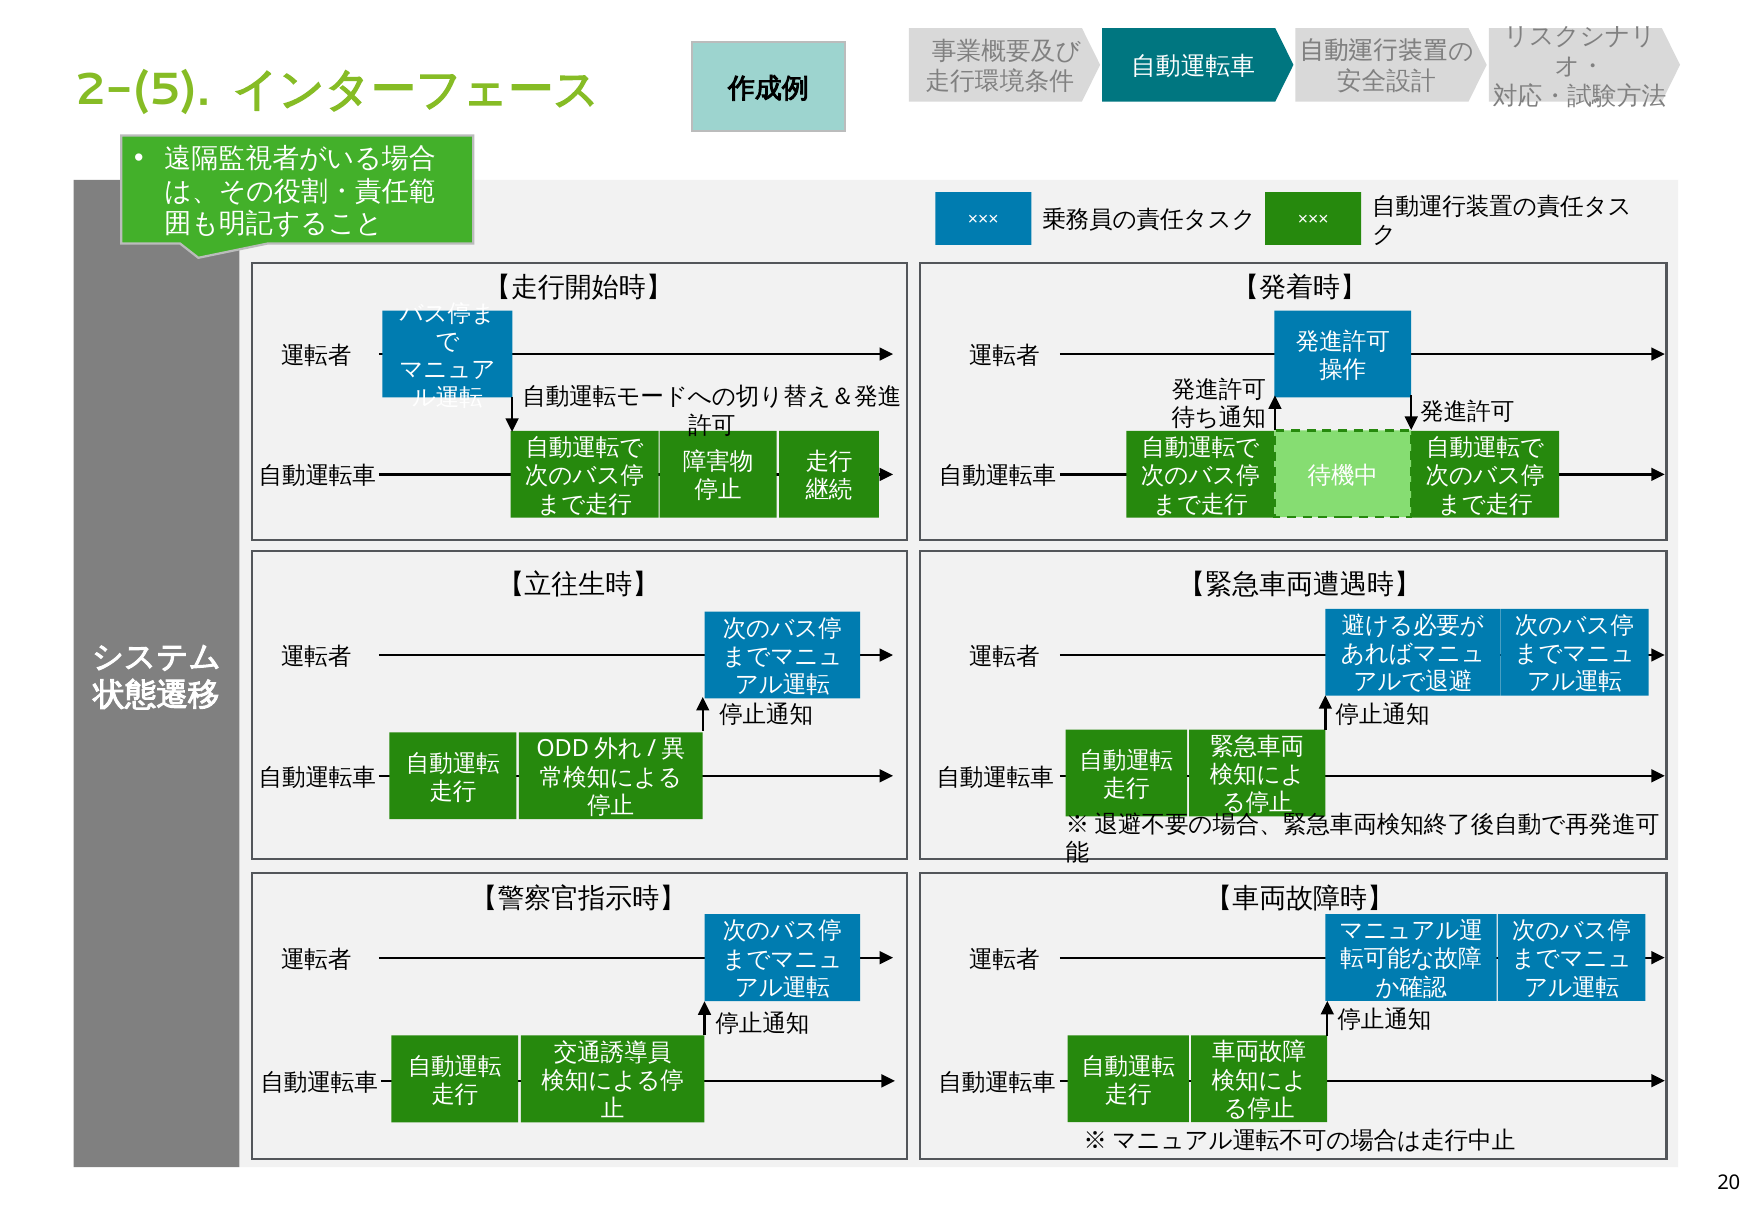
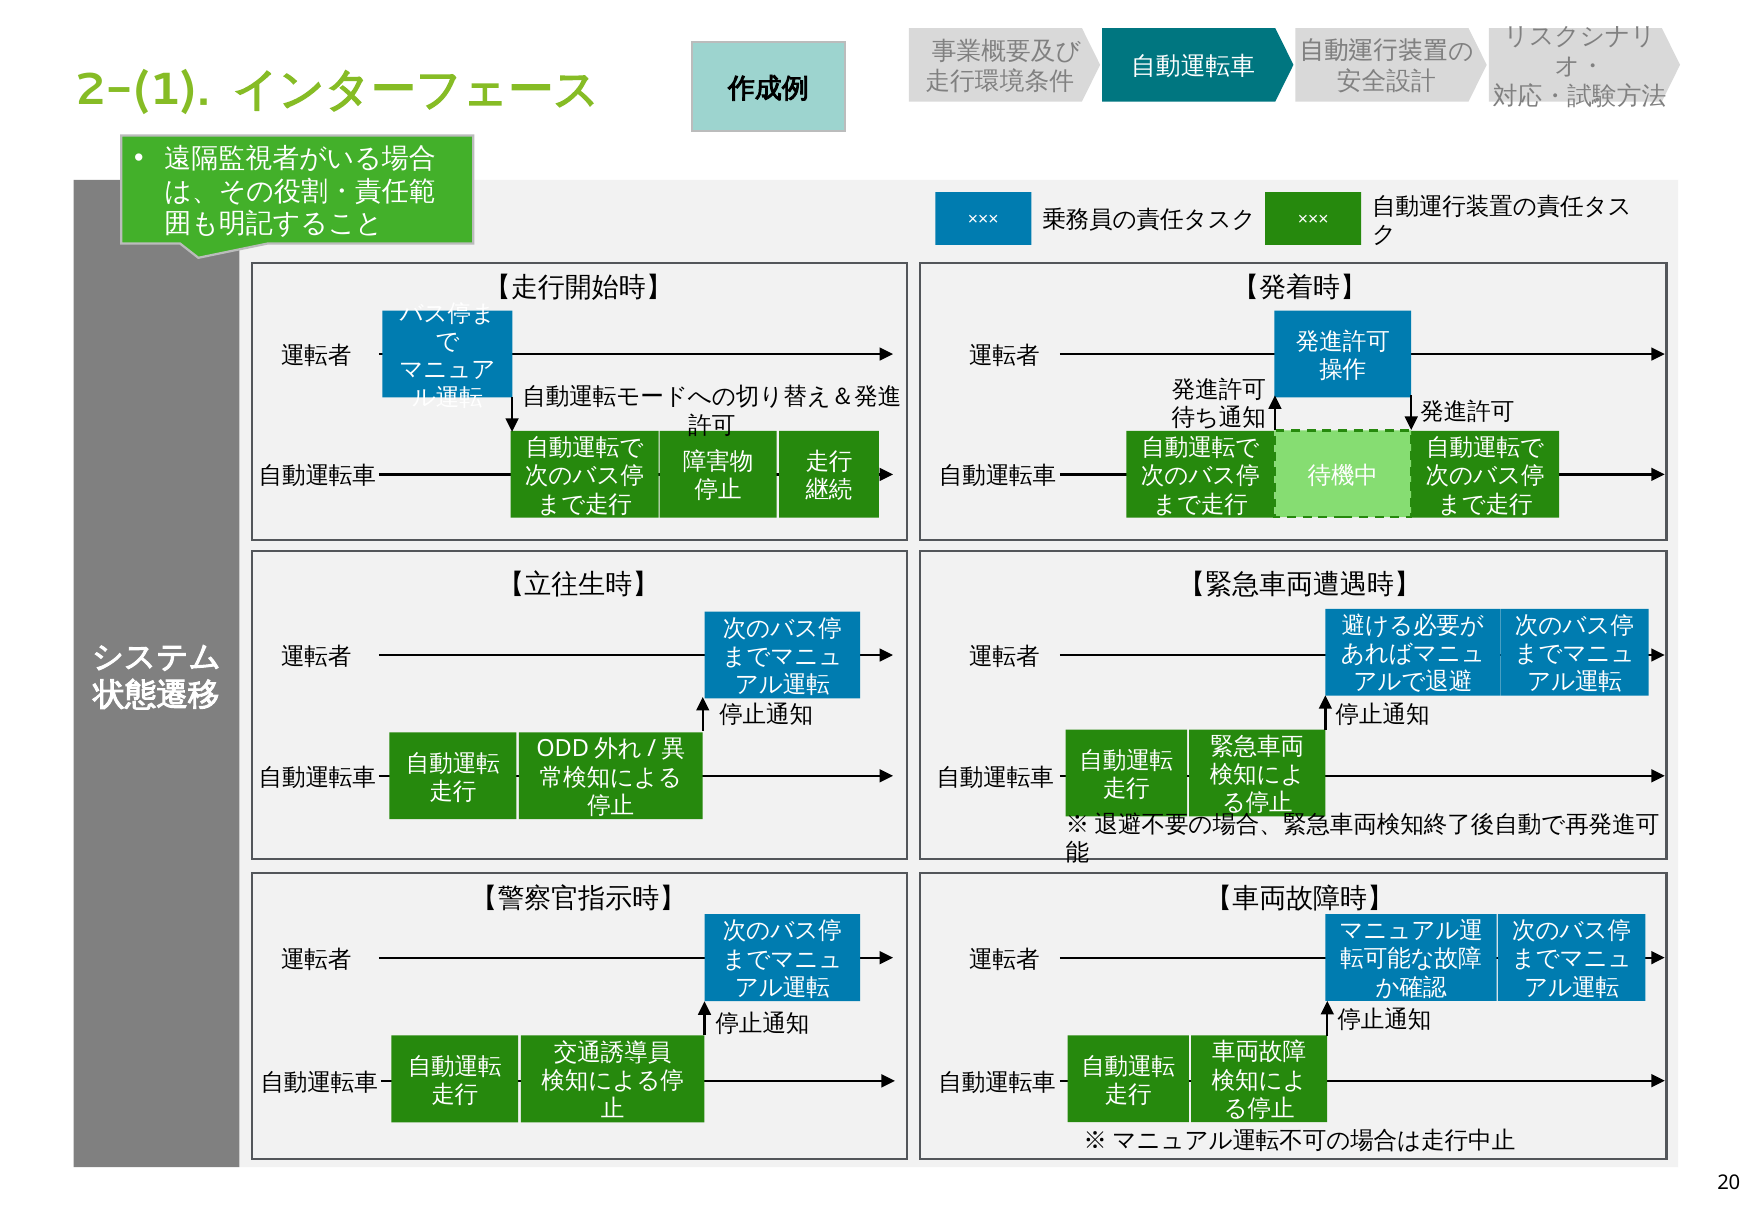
2-(5: 2-(5 -> 2-(1
